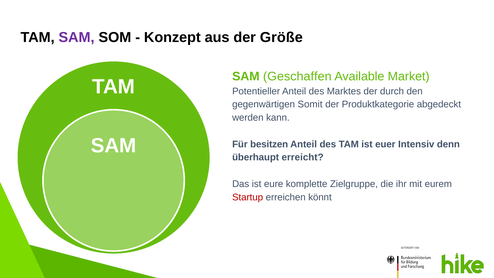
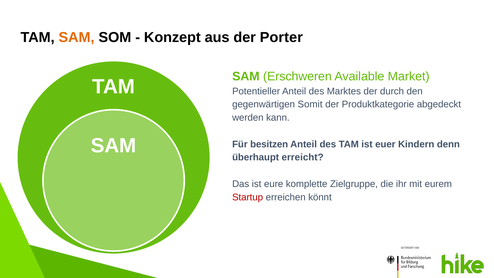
SAM at (77, 37) colour: purple -> orange
Größe: Größe -> Porter
Geschaffen: Geschaffen -> Erschweren
Intensiv: Intensiv -> Kindern
